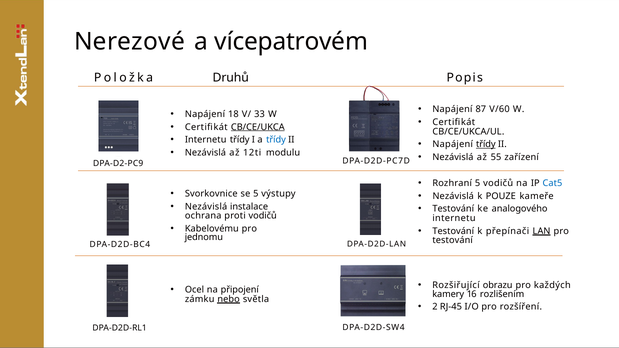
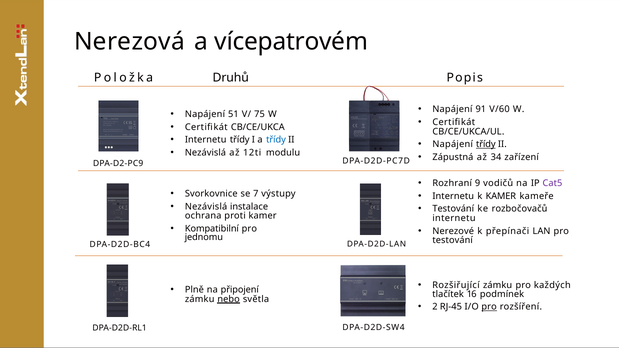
Nerezové: Nerezové -> Nerezová
87: 87 -> 91
18: 18 -> 51
33: 33 -> 75
CB/CE/UKCA underline: present -> none
Nezávislá at (453, 157): Nezávislá -> Zápustná
55: 55 -> 34
Rozhraní 5: 5 -> 9
Cat5 colour: blue -> purple
se 5: 5 -> 7
Nezávislá at (453, 196): Nezávislá -> Internetu
k POUZE: POUZE -> KAMER
analogového: analogového -> rozbočovačů
proti vodičů: vodičů -> kamer
Kabelovému: Kabelovému -> Kompatibilní
Testování at (453, 231): Testování -> Nerezové
LAN underline: present -> none
Rozšiřující obrazu: obrazu -> zámku
Ocel: Ocel -> Plně
kamery: kamery -> tlačítek
rozlišením: rozlišením -> podmínek
pro at (489, 307) underline: none -> present
